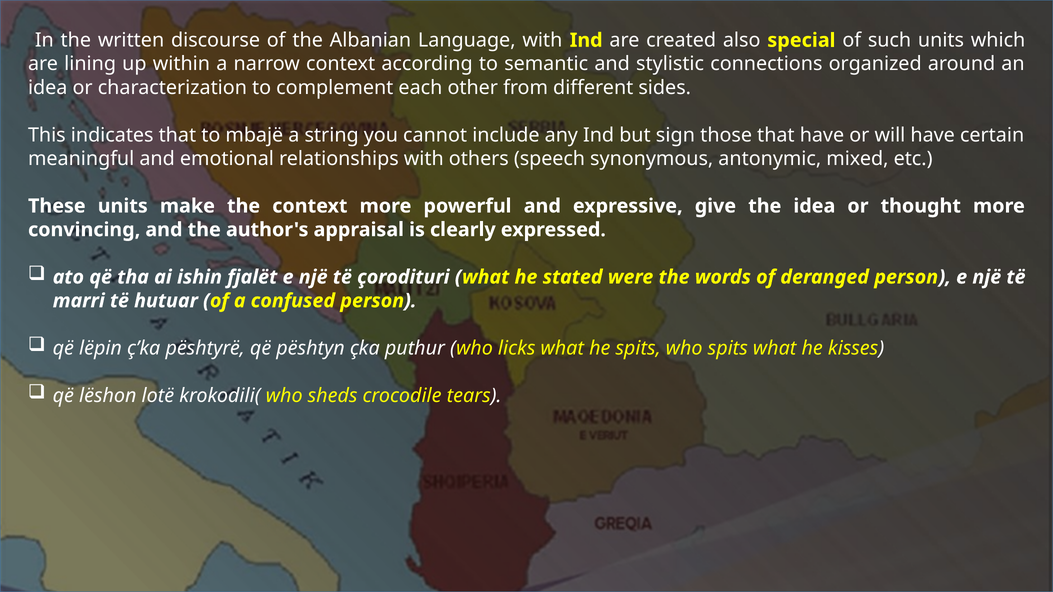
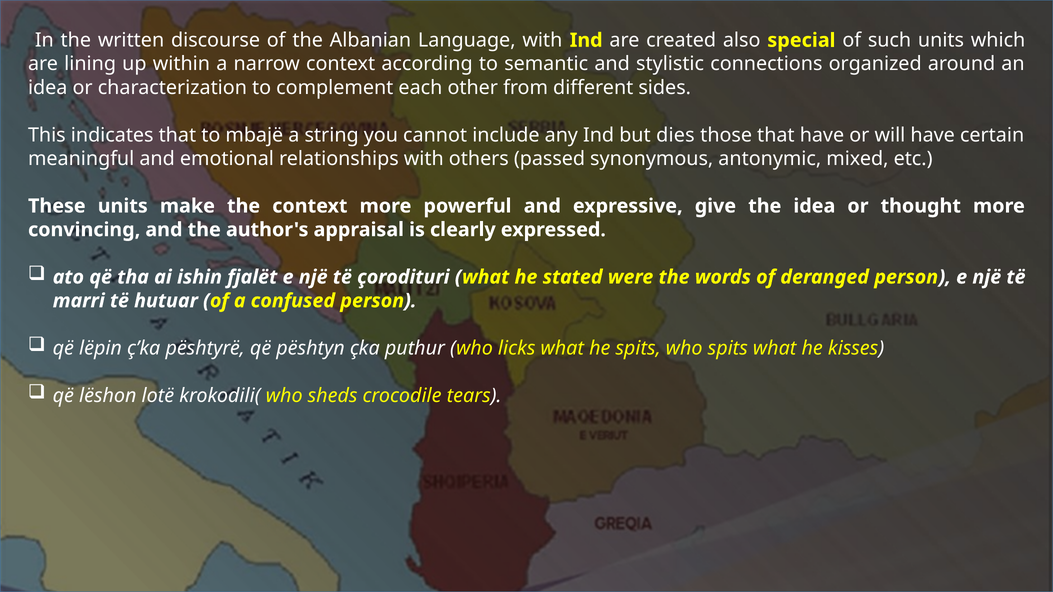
sign: sign -> dies
speech: speech -> passed
